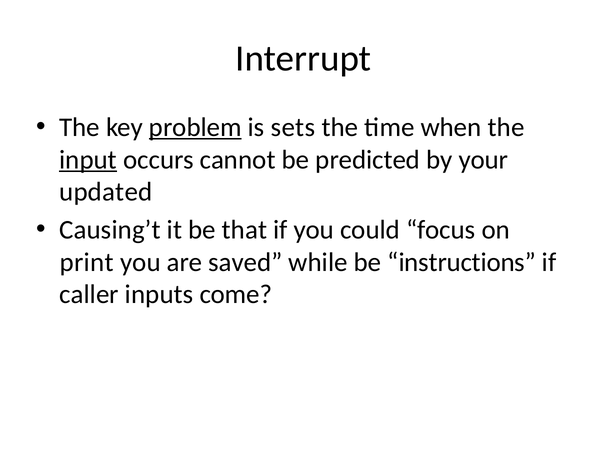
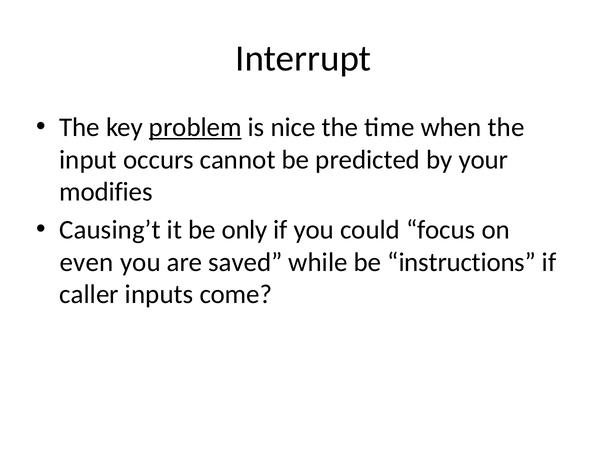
sets: sets -> nice
input underline: present -> none
updated: updated -> modifies
that: that -> only
print: print -> even
